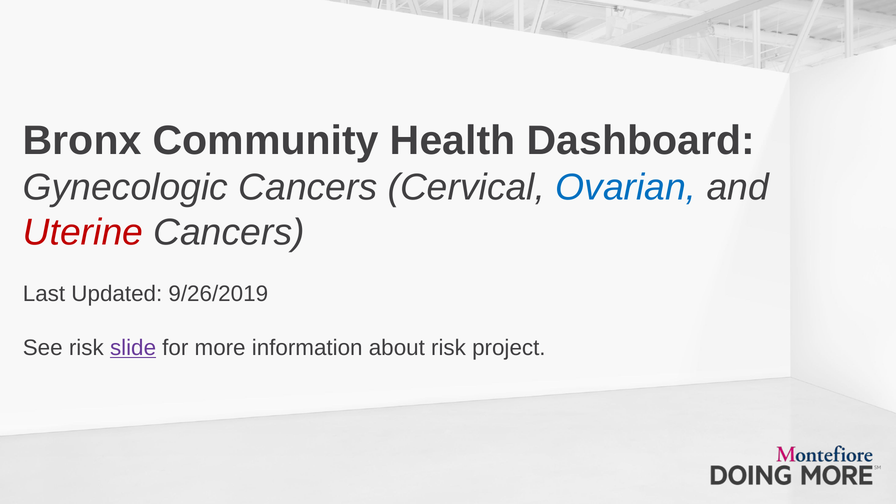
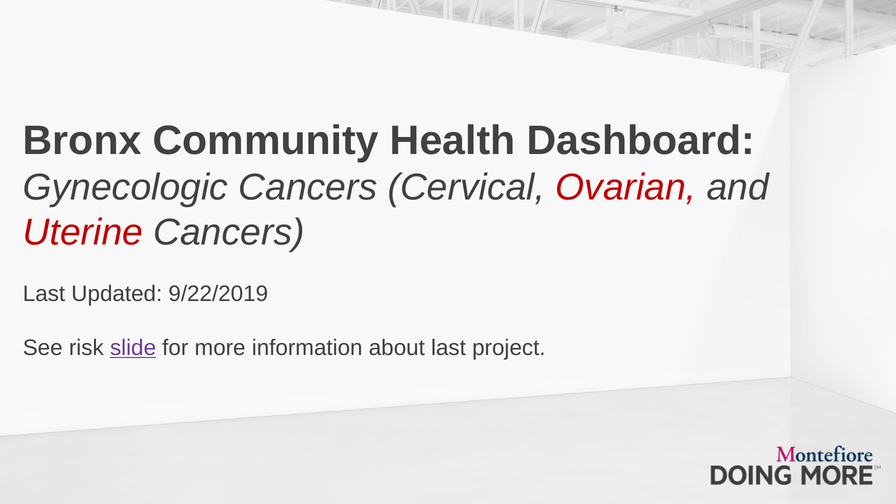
Ovarian colour: blue -> red
9/26/2019: 9/26/2019 -> 9/22/2019
about risk: risk -> last
